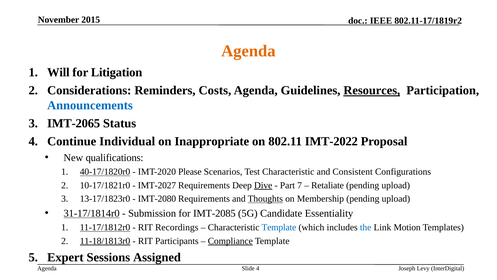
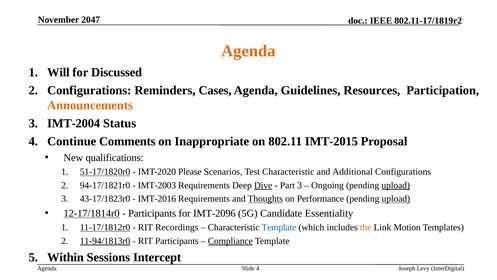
2015: 2015 -> 2047
Litigation: Litigation -> Discussed
Considerations at (89, 90): Considerations -> Configurations
Costs: Costs -> Cases
Resources underline: present -> none
Announcements colour: blue -> orange
IMT-2065: IMT-2065 -> IMT-2004
Individual: Individual -> Comments
IMT-2022: IMT-2022 -> IMT-2015
40-17/1820r0: 40-17/1820r0 -> 51-17/1820r0
Consistent: Consistent -> Additional
10-17/1821r0: 10-17/1821r0 -> 94-17/1821r0
IMT-2027: IMT-2027 -> IMT-2003
Part 7: 7 -> 3
Retaliate: Retaliate -> Ongoing
upload at (396, 185) underline: none -> present
13-17/1823r0: 13-17/1823r0 -> 43-17/1823r0
IMT-2080: IMT-2080 -> IMT-2016
Membership: Membership -> Performance
upload at (396, 199) underline: none -> present
31-17/1814r0: 31-17/1814r0 -> 12-17/1814r0
Submission at (152, 213): Submission -> Participants
IMT-2085: IMT-2085 -> IMT-2096
the colour: blue -> orange
11-18/1813r0: 11-18/1813r0 -> 11-94/1813r0
Expert: Expert -> Within
Assigned: Assigned -> Intercept
